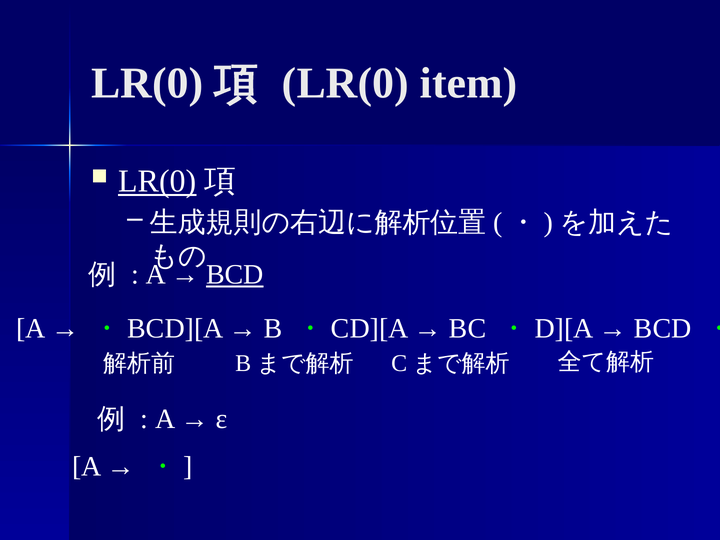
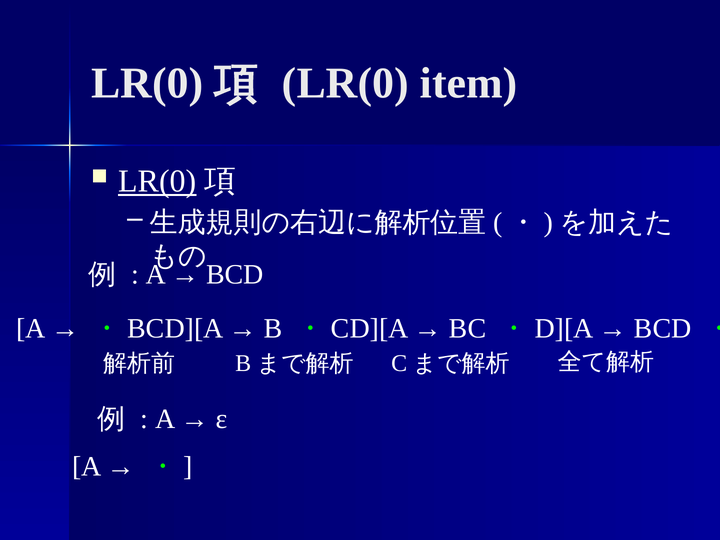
BCD at (235, 274) underline: present -> none
